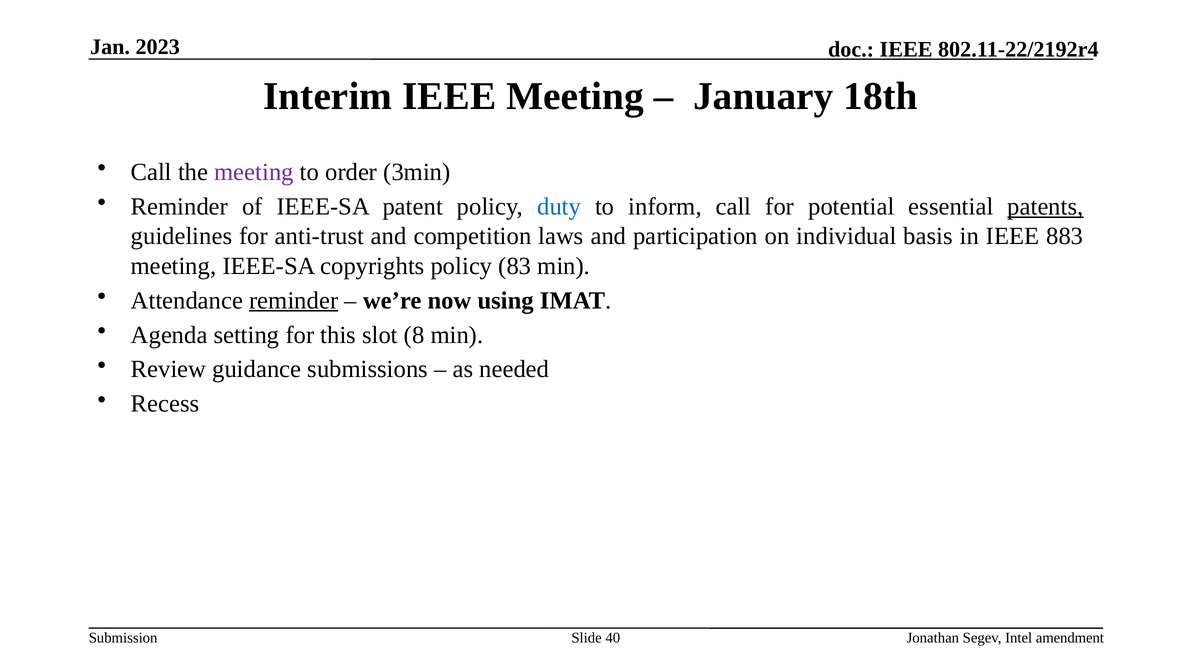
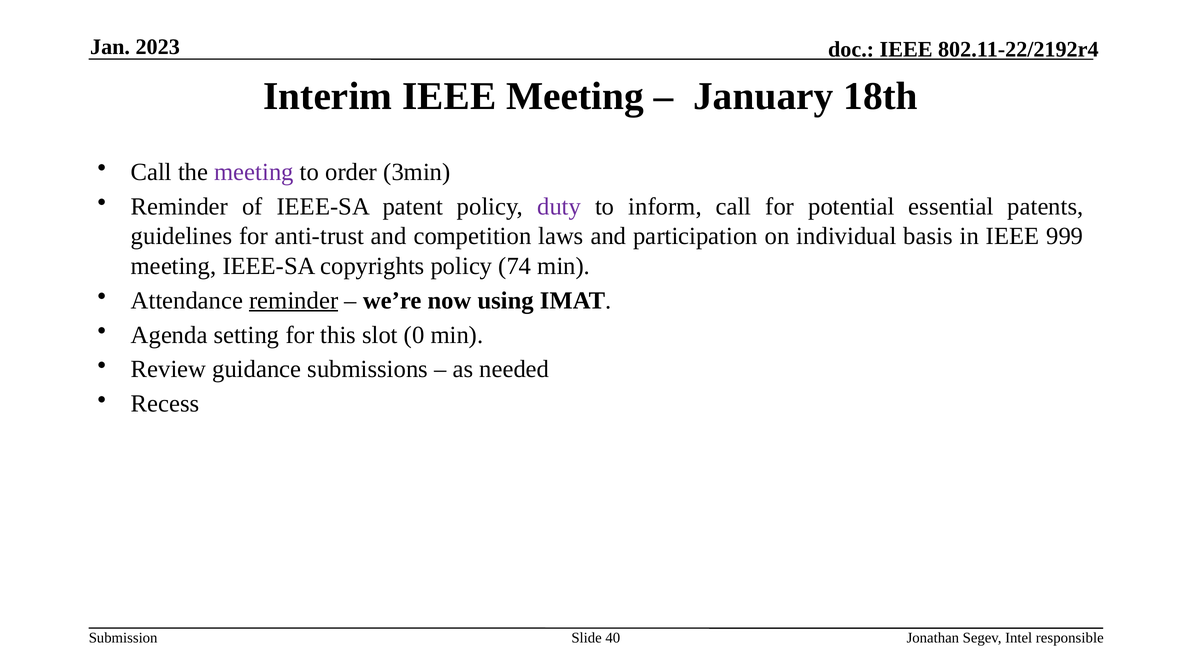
duty colour: blue -> purple
patents underline: present -> none
883: 883 -> 999
83: 83 -> 74
8: 8 -> 0
amendment: amendment -> responsible
